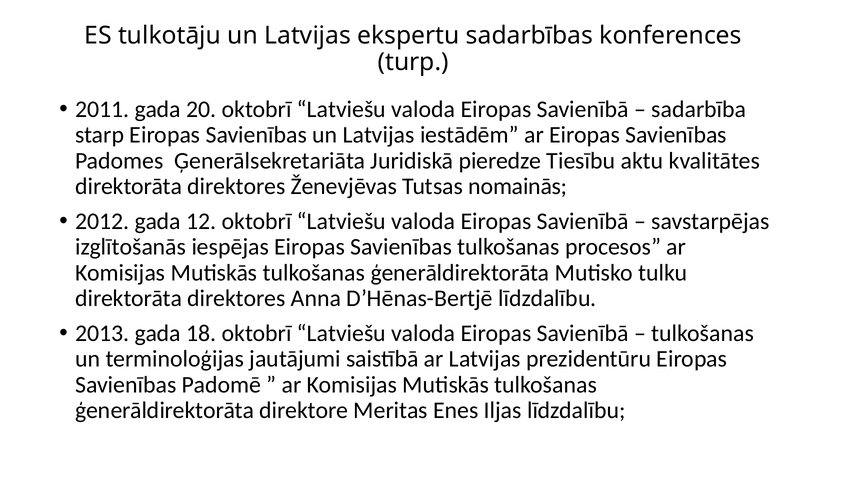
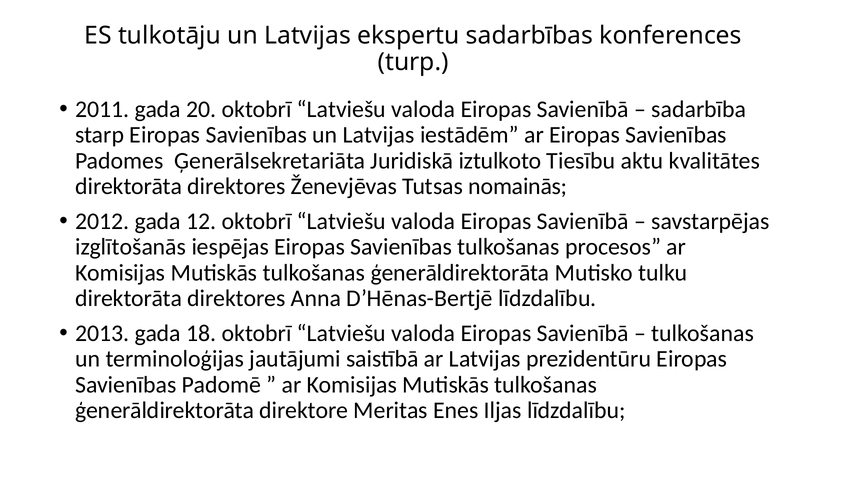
pieredze: pieredze -> iztulkoto
